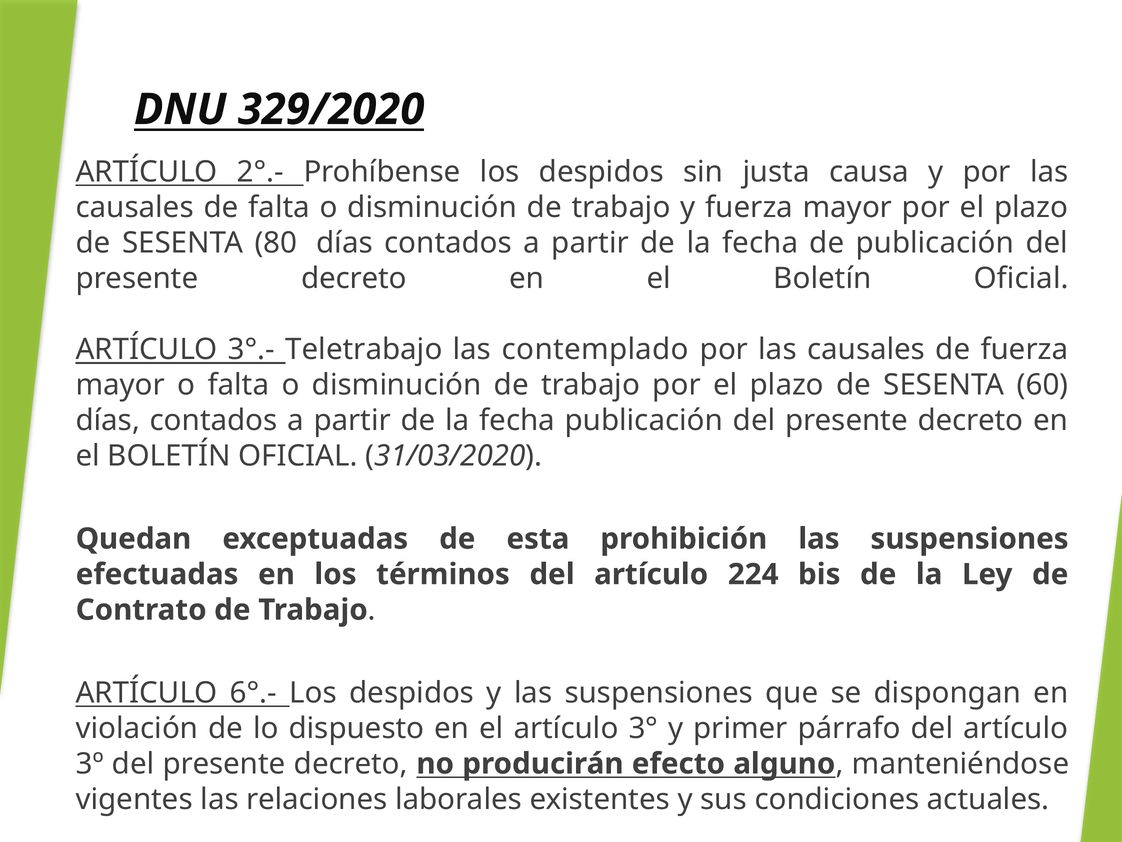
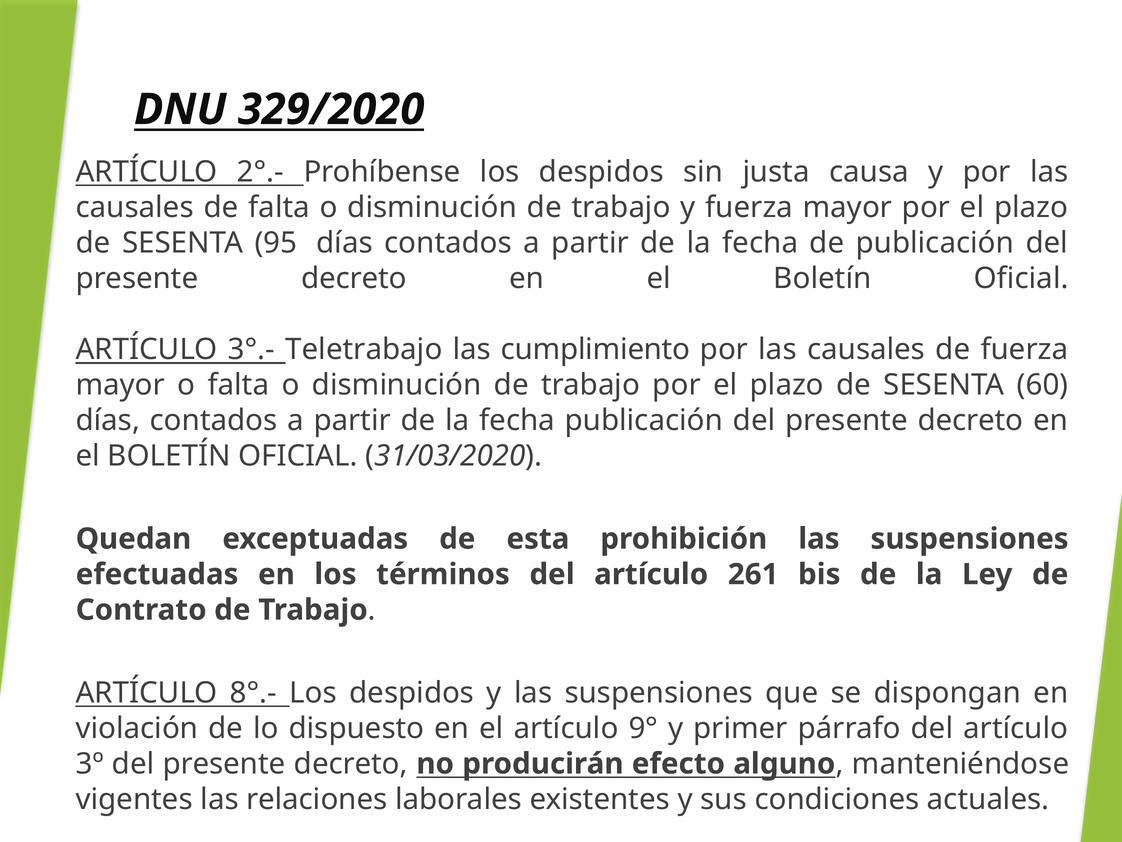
80: 80 -> 95
contemplado: contemplado -> cumplimiento
224: 224 -> 261
6°.-: 6°.- -> 8°.-
3°: 3° -> 9°
